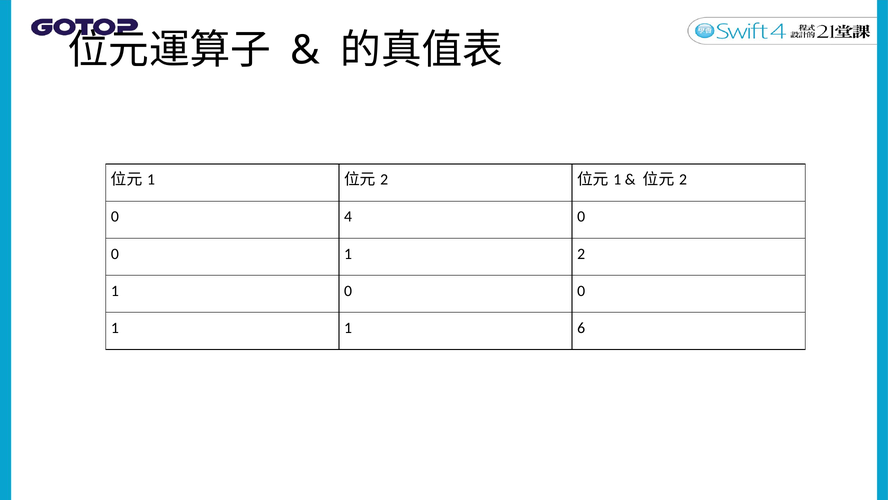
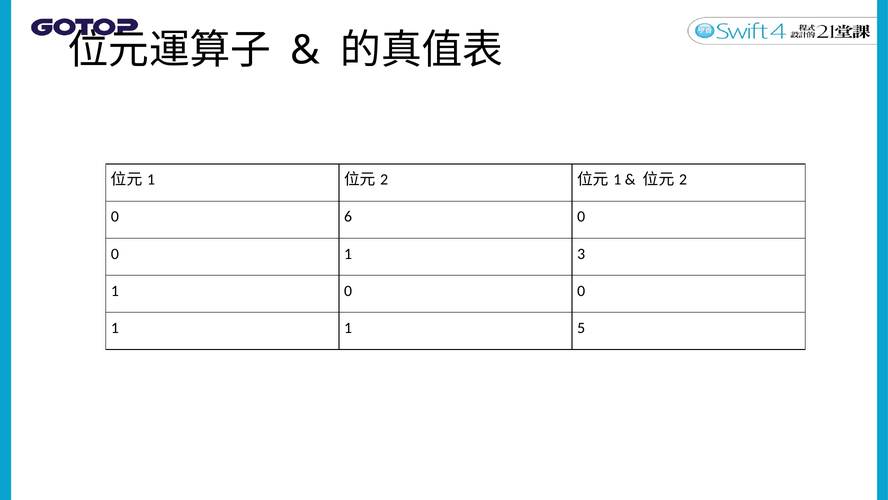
4: 4 -> 6
1 2: 2 -> 3
6: 6 -> 5
